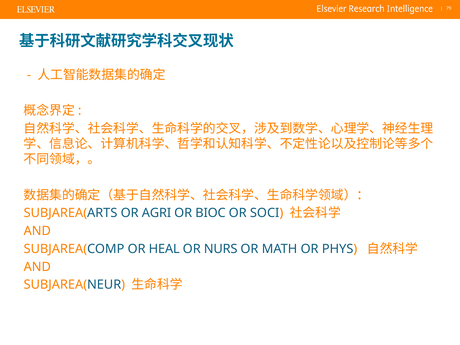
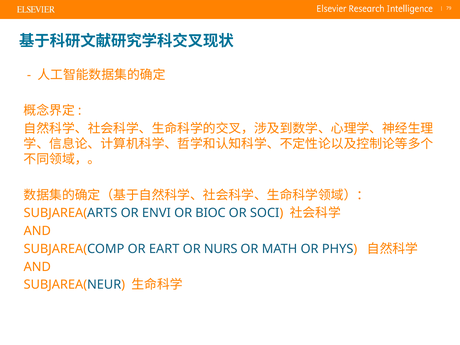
AGRI: AGRI -> ENVI
HEAL: HEAL -> EART
